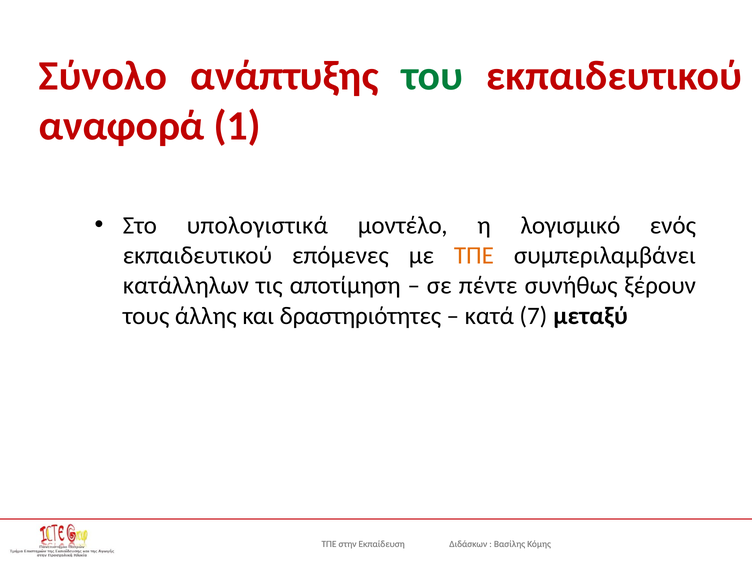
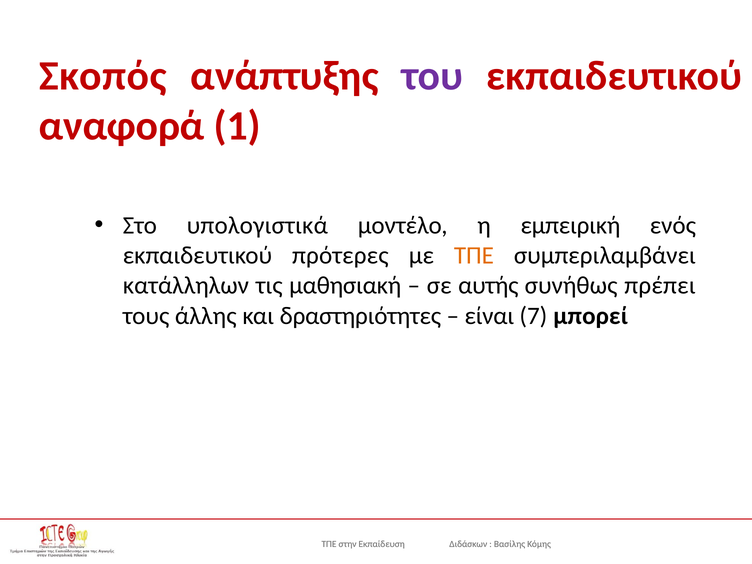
Σύνολο: Σύνολο -> Σκοπός
του colour: green -> purple
λογισμικό: λογισμικό -> εμπειρική
επόμενες: επόμενες -> πρότερες
αποτίμηση: αποτίμηση -> μαθησιακή
πέντε: πέντε -> αυτής
ξέρουν: ξέρουν -> πρέπει
κατά: κατά -> είναι
μεταξύ: μεταξύ -> μπορεί
